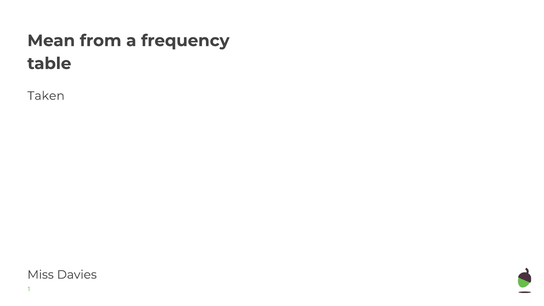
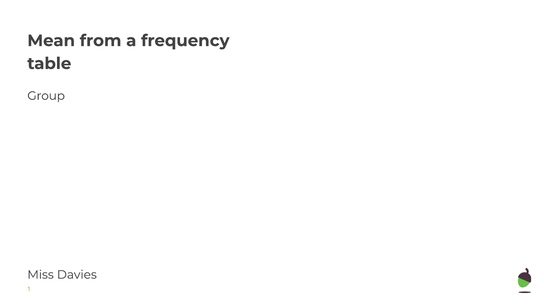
Taken: Taken -> Group
